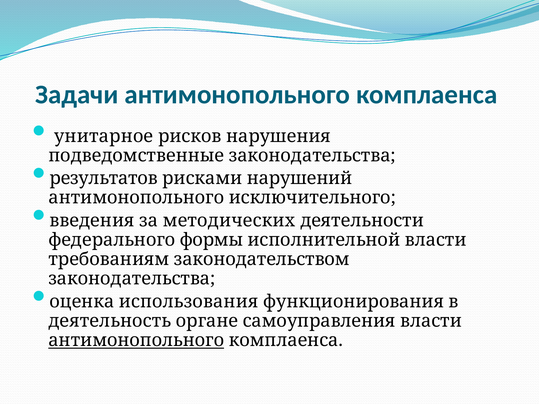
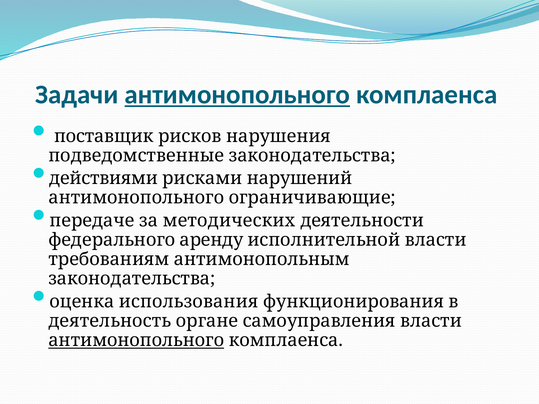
антимонопольного at (237, 95) underline: none -> present
унитарное: унитарное -> поставщик
результатов: результатов -> действиями
исключительного: исключительного -> ограничивающие
введения: введения -> передаче
формы: формы -> аренду
законодательством: законодательством -> антимонопольным
